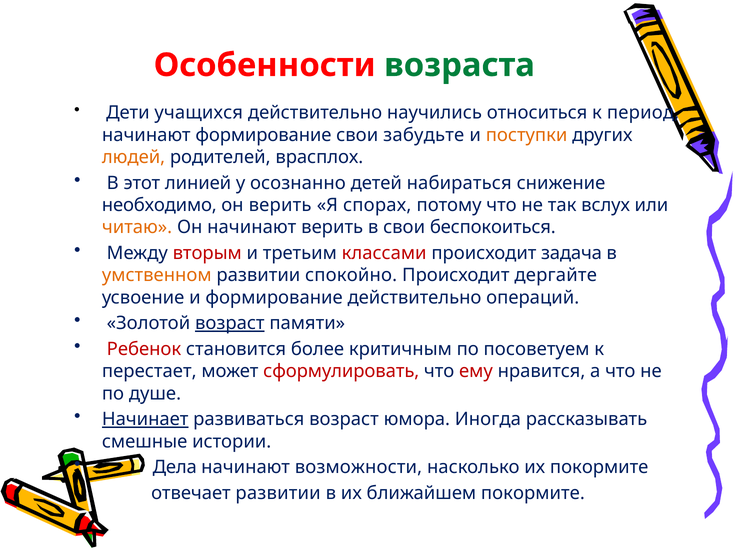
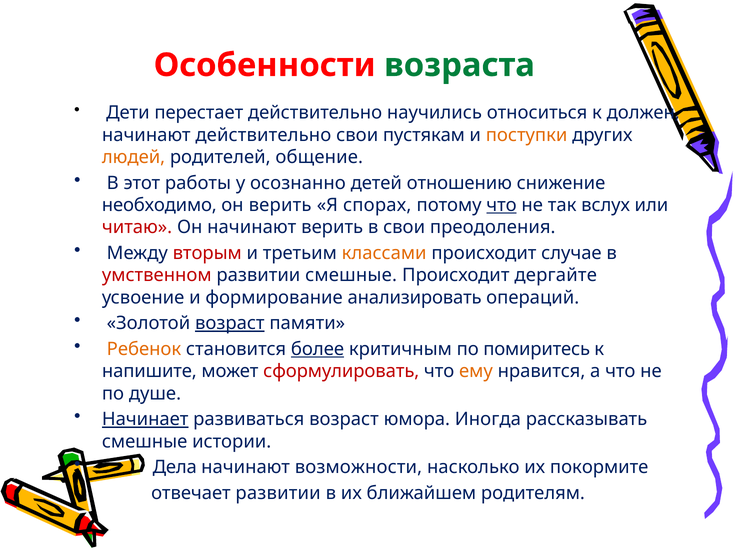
учащихся: учащихся -> перестает
период: период -> должен
начинают формирование: формирование -> действительно
забудьте: забудьте -> пустякам
врасплох: врасплох -> общение
линией: линией -> работы
набираться: набираться -> отношению
что at (502, 205) underline: none -> present
читаю colour: orange -> red
беспокоиться: беспокоиться -> преодоления
классами colour: red -> orange
задача: задача -> случае
умственном colour: orange -> red
развитии спокойно: спокойно -> смешные
формирование действительно: действительно -> анализировать
Ребенок colour: red -> orange
более underline: none -> present
посоветуем: посоветуем -> помиритесь
перестает: перестает -> напишите
ему colour: red -> orange
ближайшем покормите: покормите -> родителям
